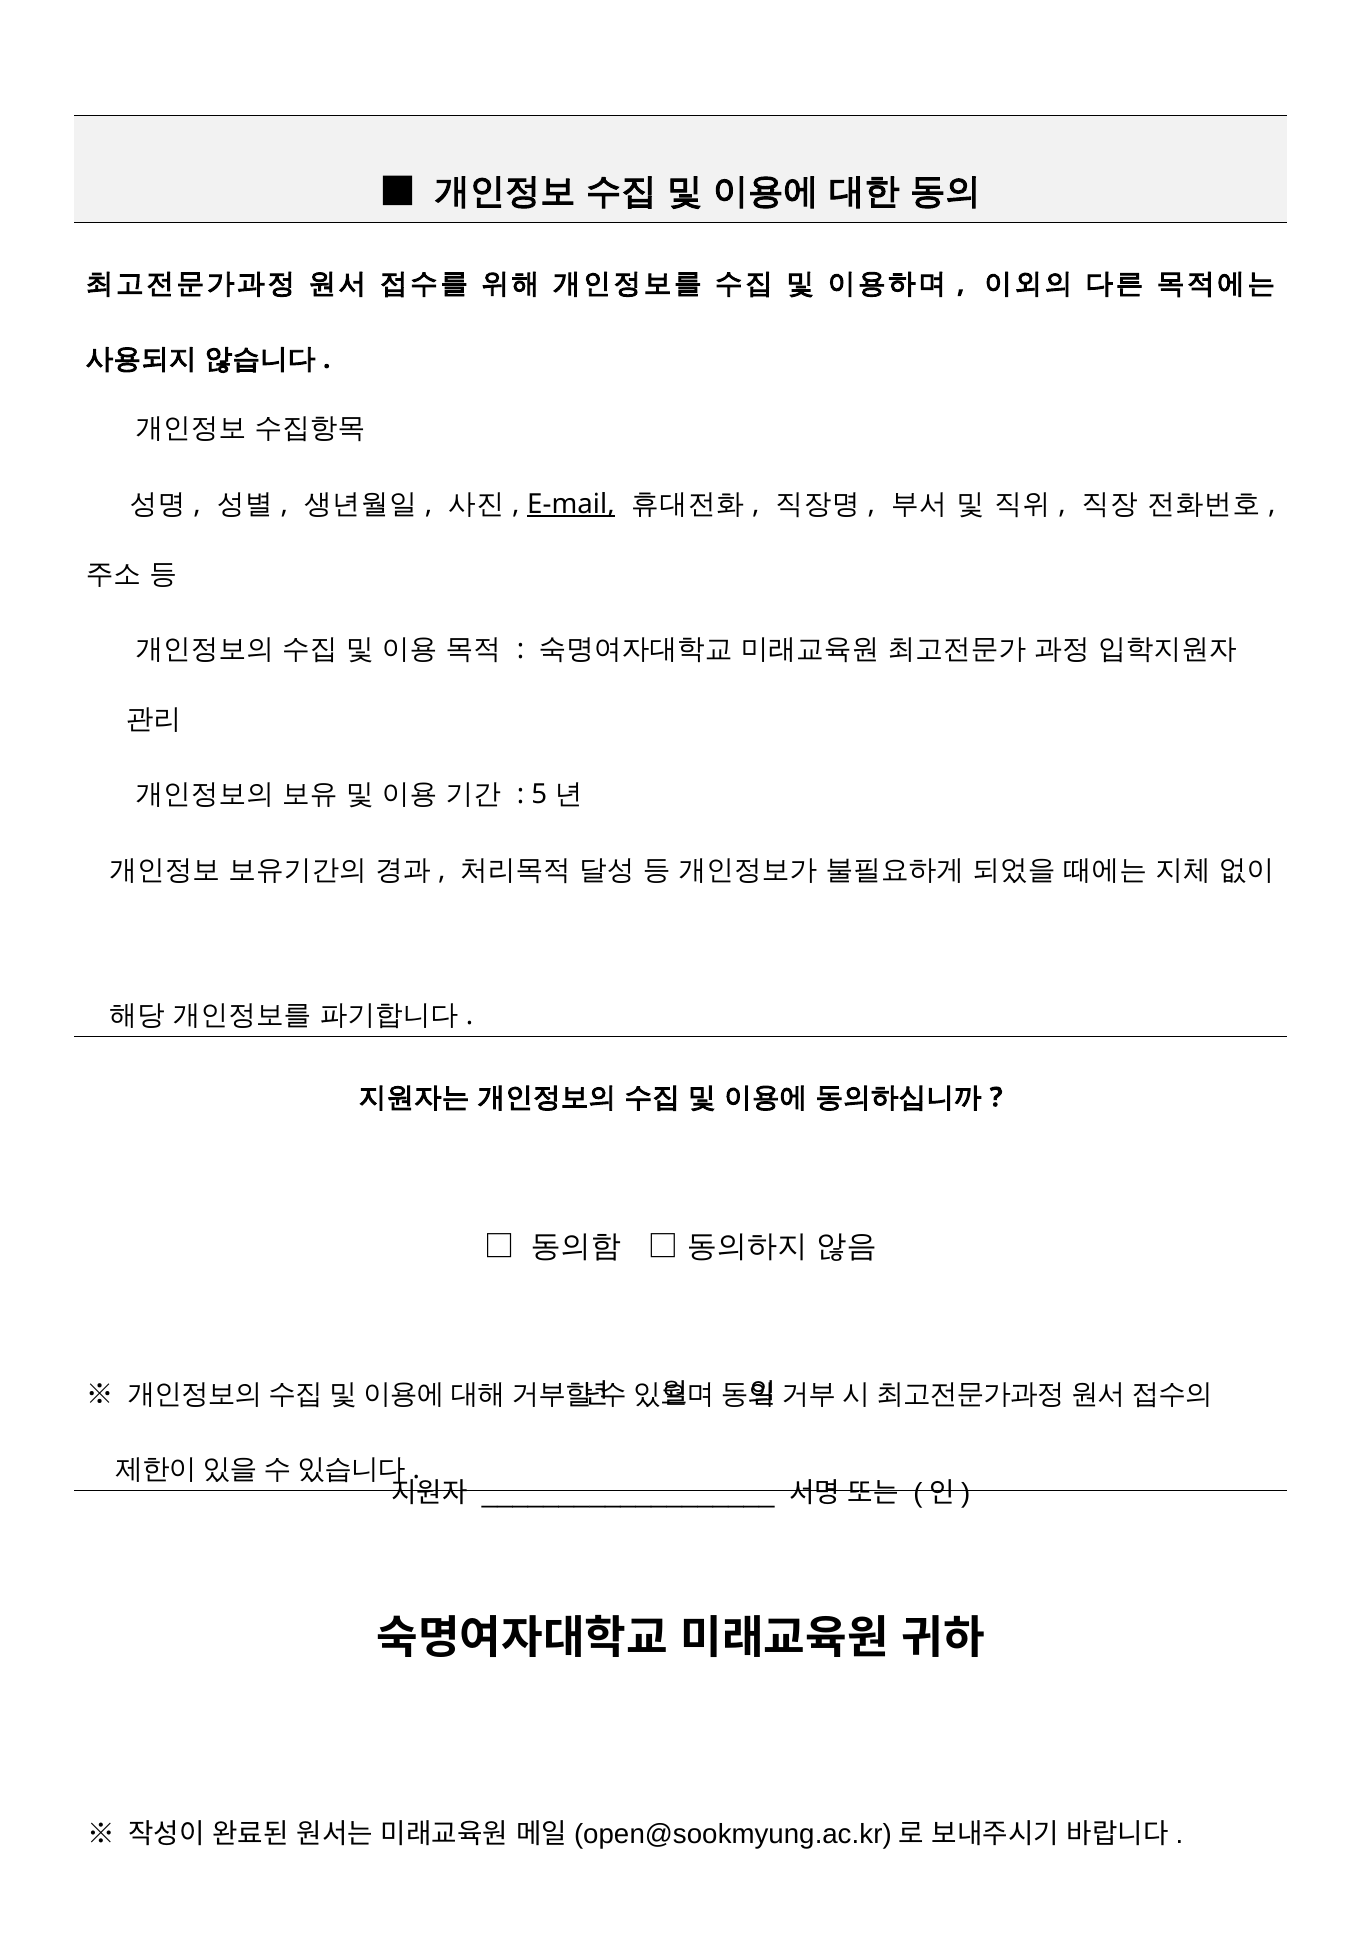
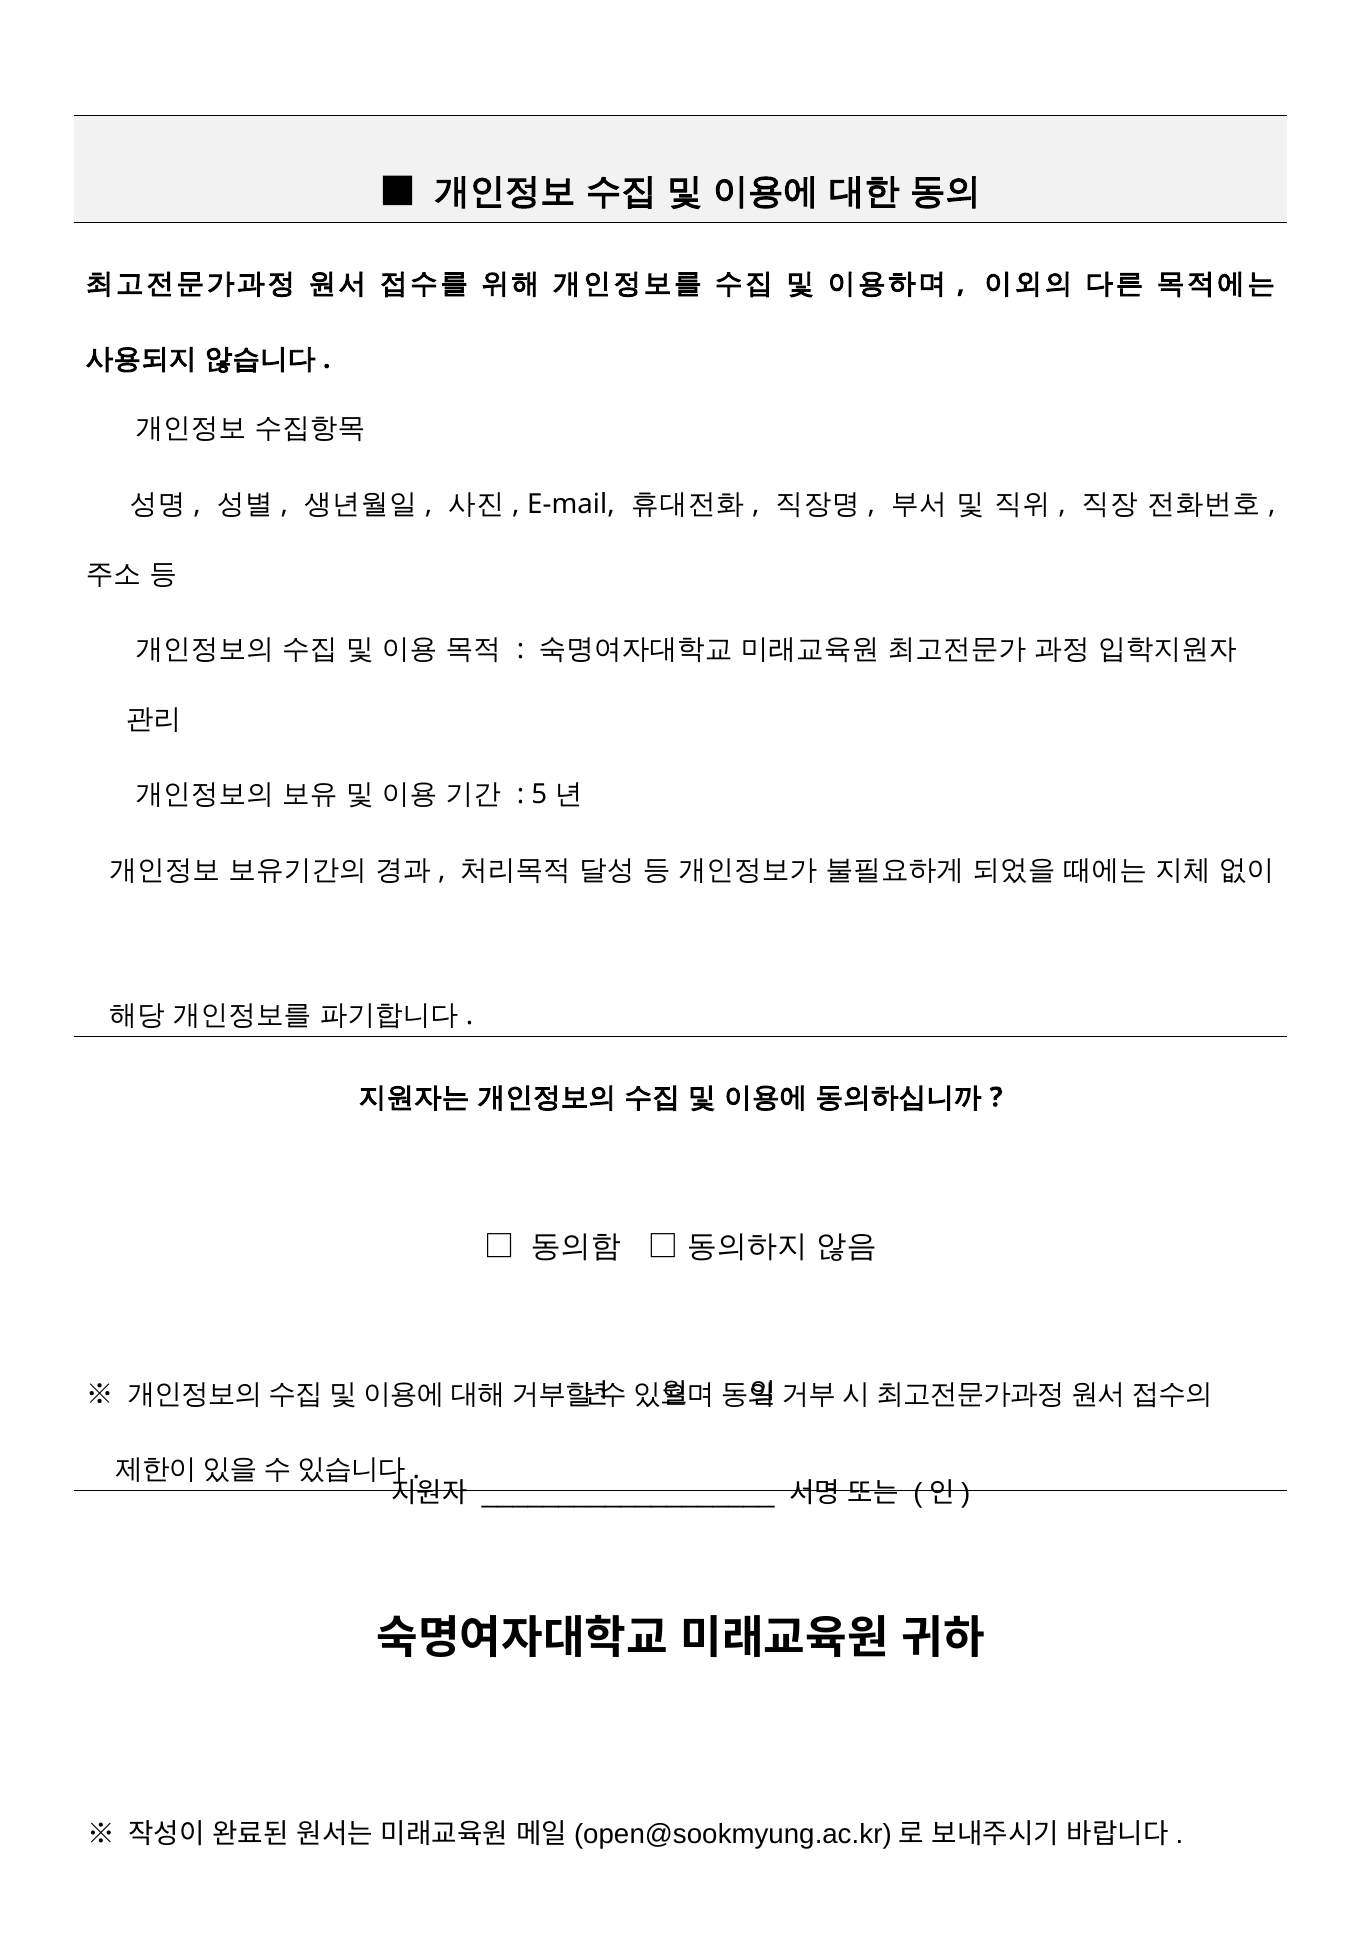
E-mail underline: present -> none
